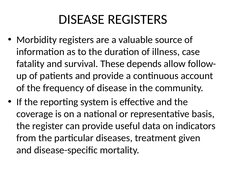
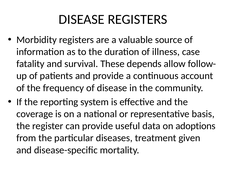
indicators: indicators -> adoptions
